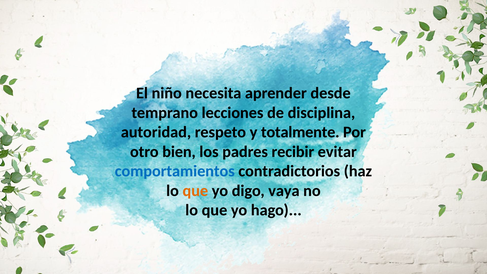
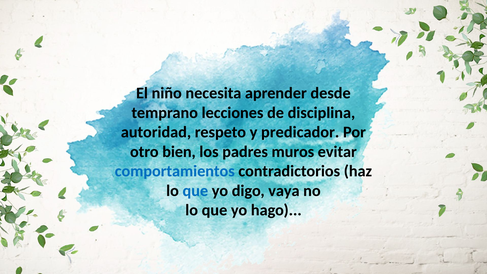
totalmente: totalmente -> predicador
recibir: recibir -> muros
que at (195, 191) colour: orange -> blue
